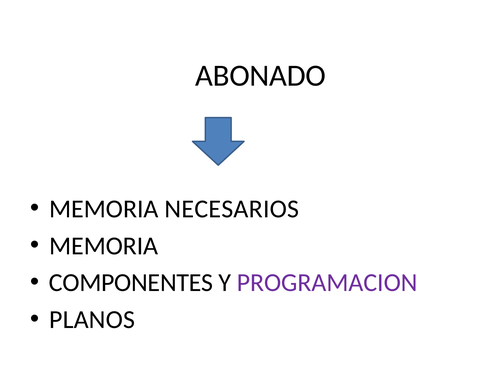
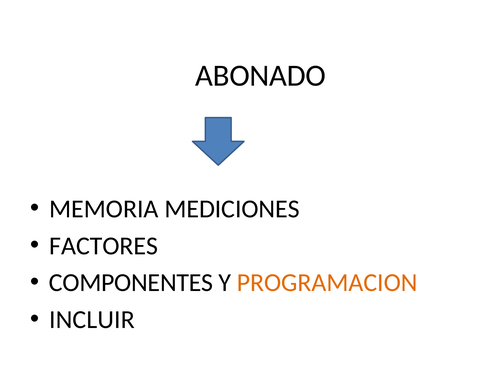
NECESARIOS: NECESARIOS -> MEDICIONES
MEMORIA at (104, 246): MEMORIA -> FACTORES
PROGRAMACION colour: purple -> orange
PLANOS: PLANOS -> INCLUIR
